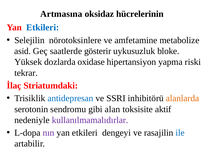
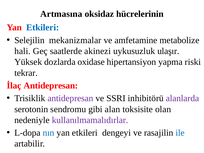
nörotoksinlere: nörotoksinlere -> mekanizmalar
asid: asid -> hali
gösterir: gösterir -> akinezi
bloke: bloke -> ulaşır
İlaç Striatumdaki: Striatumdaki -> Antidepresan
antidepresan at (70, 98) colour: blue -> purple
alanlarda colour: orange -> purple
aktif: aktif -> olan
nın colour: purple -> blue
